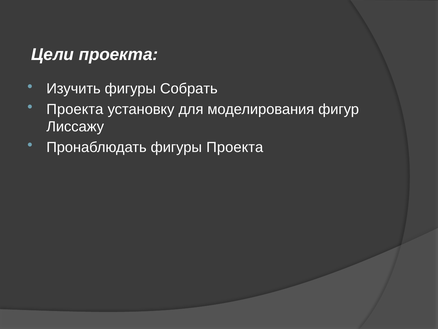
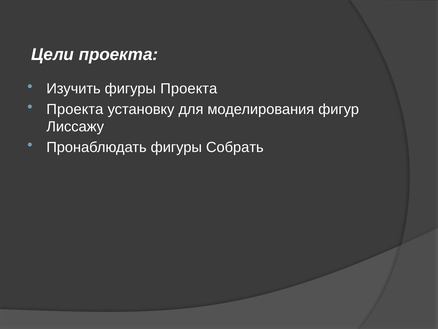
фигуры Собрать: Собрать -> Проекта
фигуры Проекта: Проекта -> Собрать
